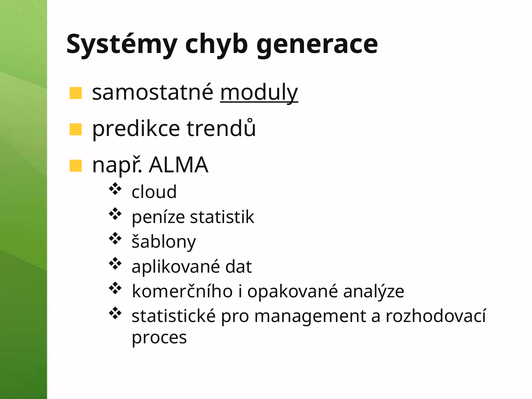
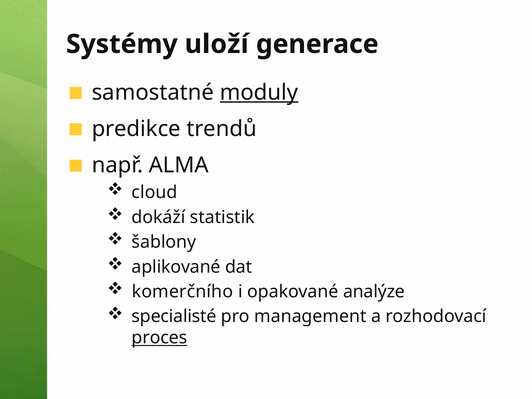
chyb: chyb -> uloží
peníze: peníze -> dokáží
statistické: statistické -> specialisté
proces underline: none -> present
